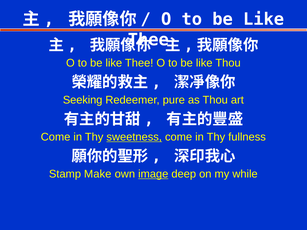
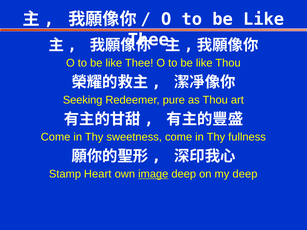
sweetness underline: present -> none
Make: Make -> Heart
my while: while -> deep
